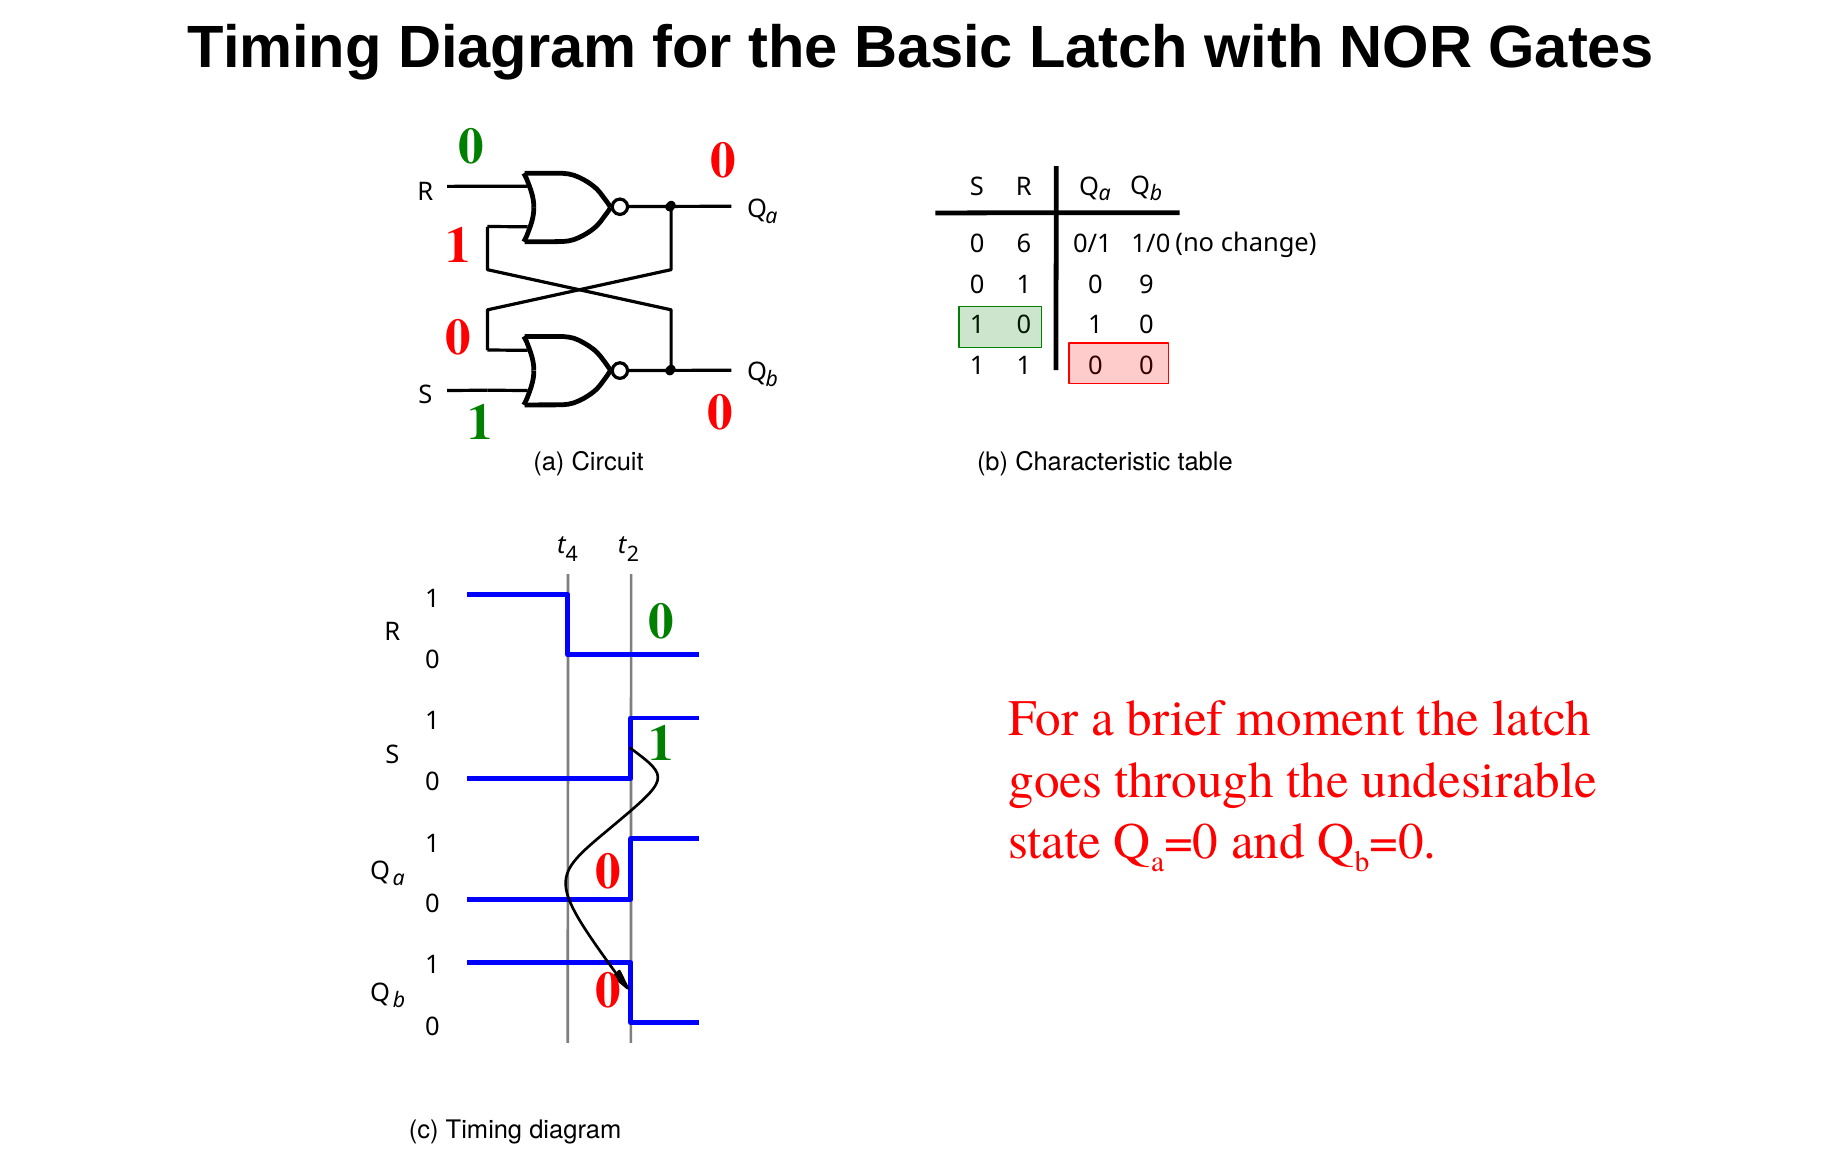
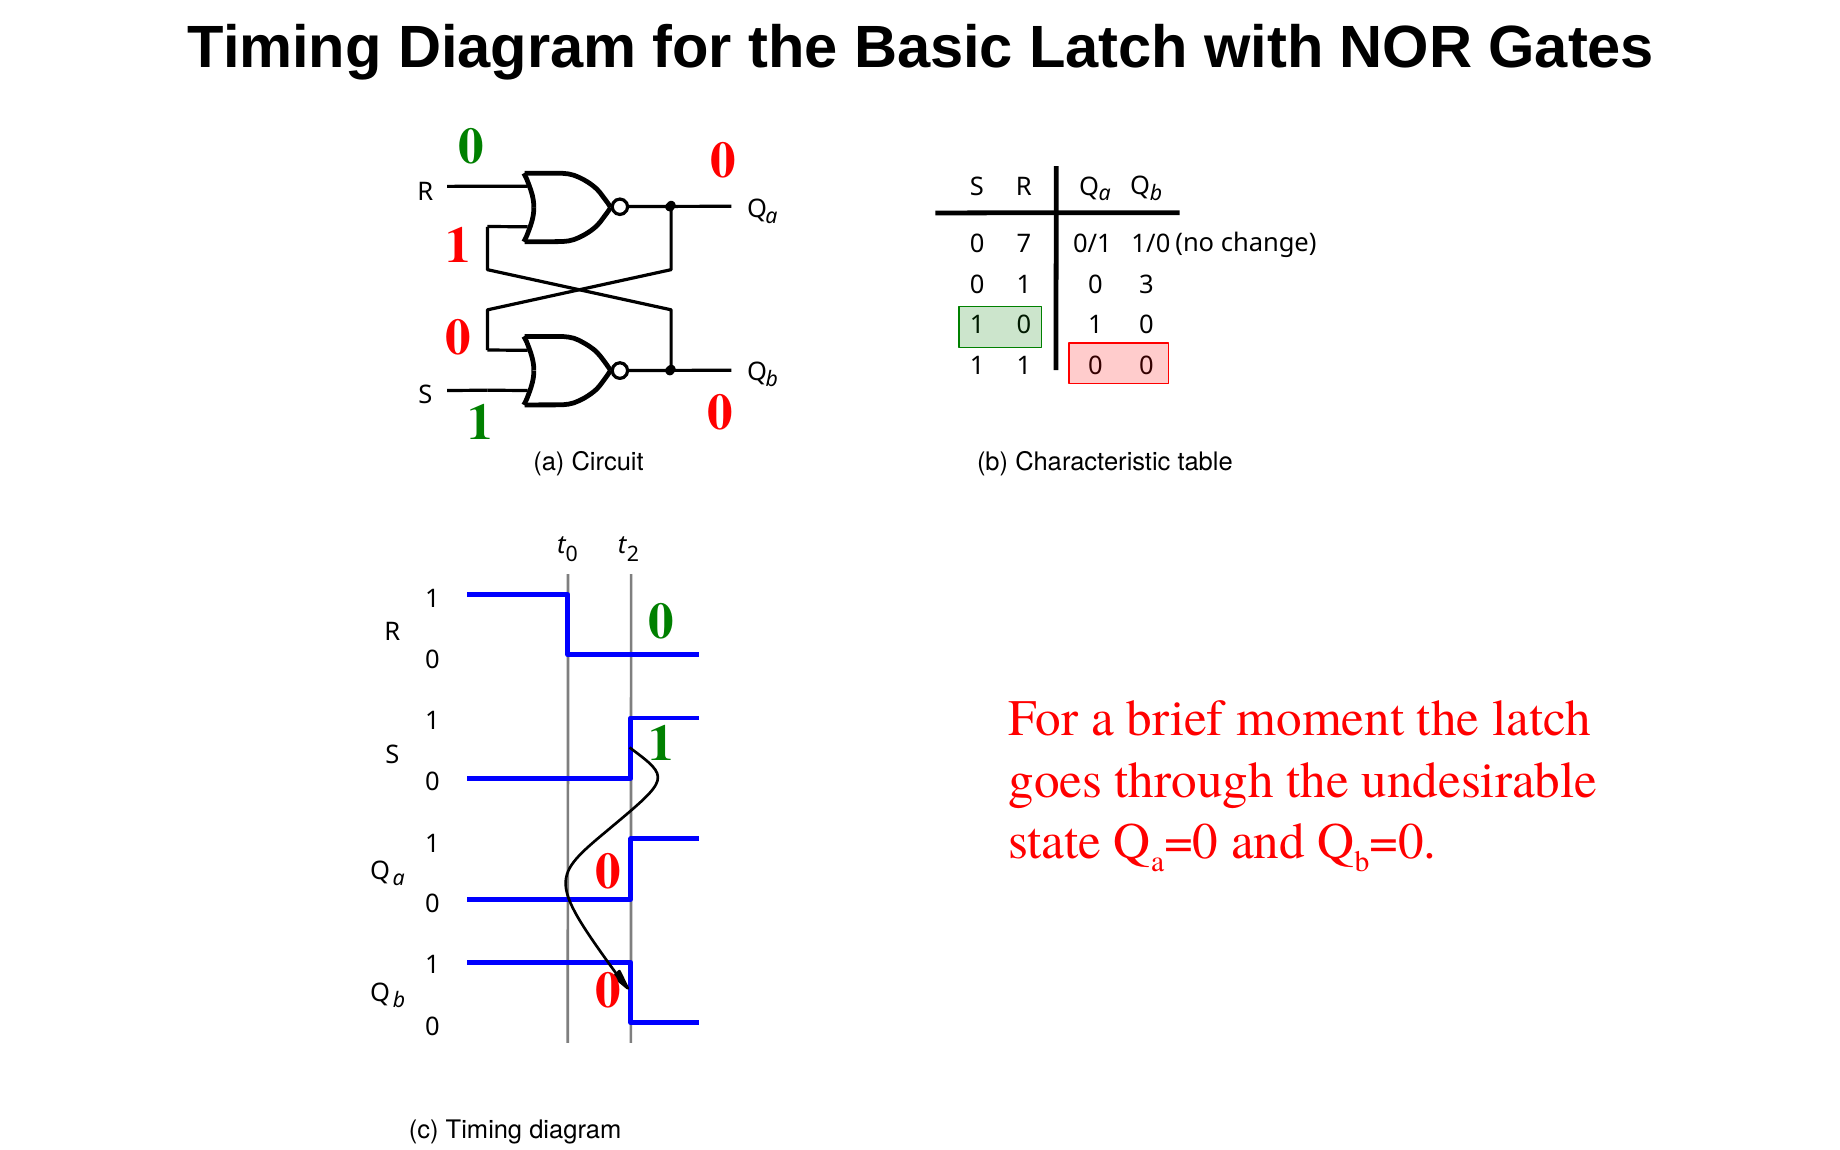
0 6: 6 -> 7
0 9: 9 -> 3
4 at (572, 555): 4 -> 0
